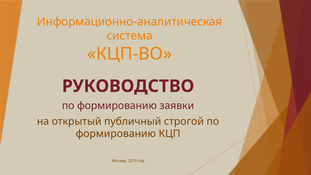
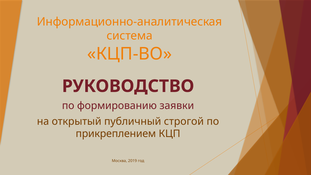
формированию at (116, 134): формированию -> прикреплением
